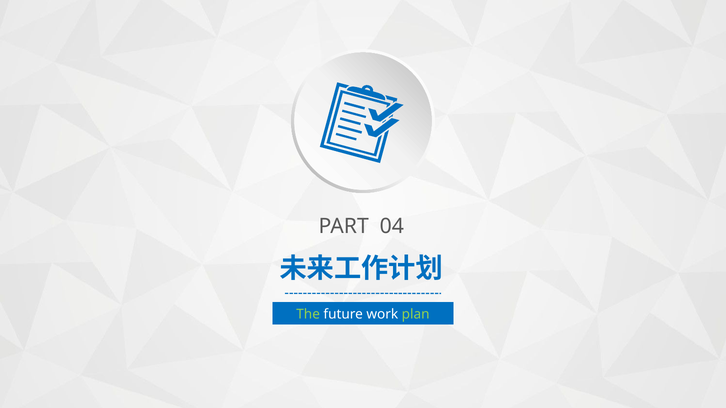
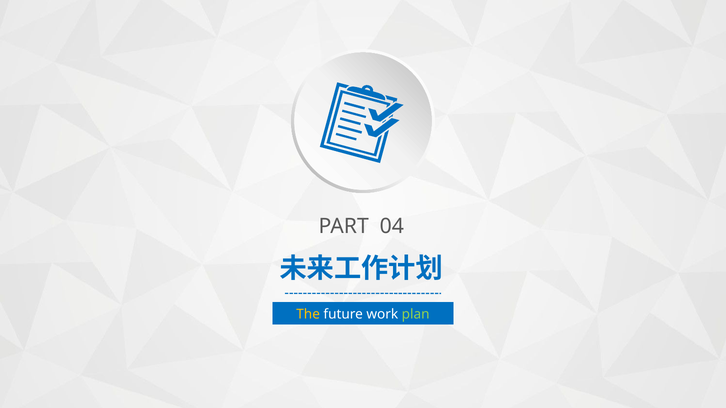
The colour: light green -> yellow
